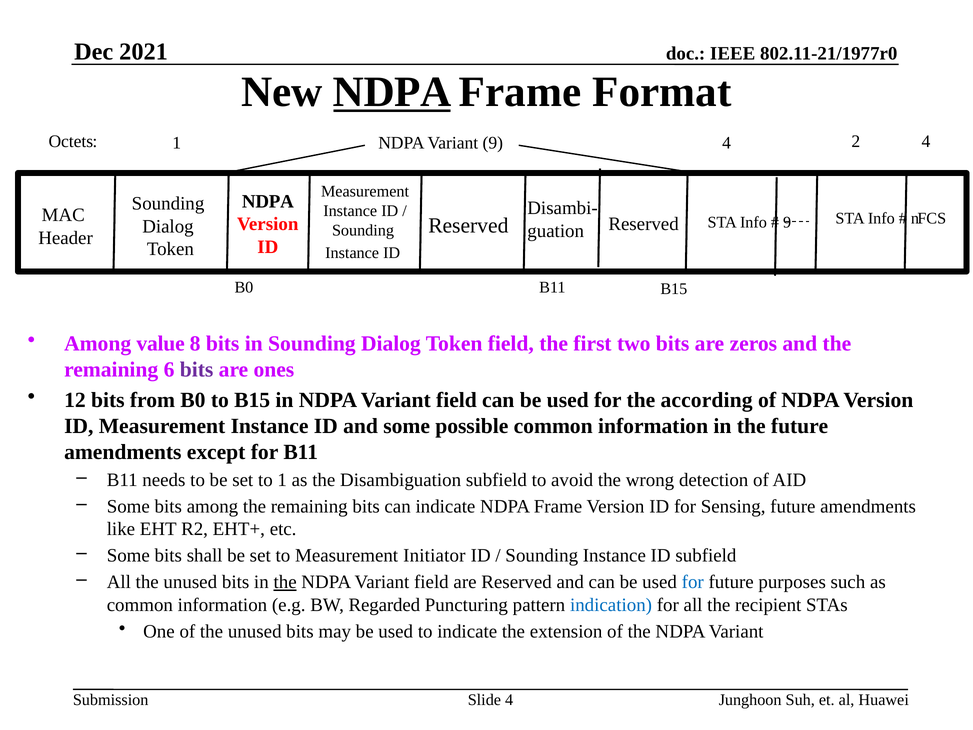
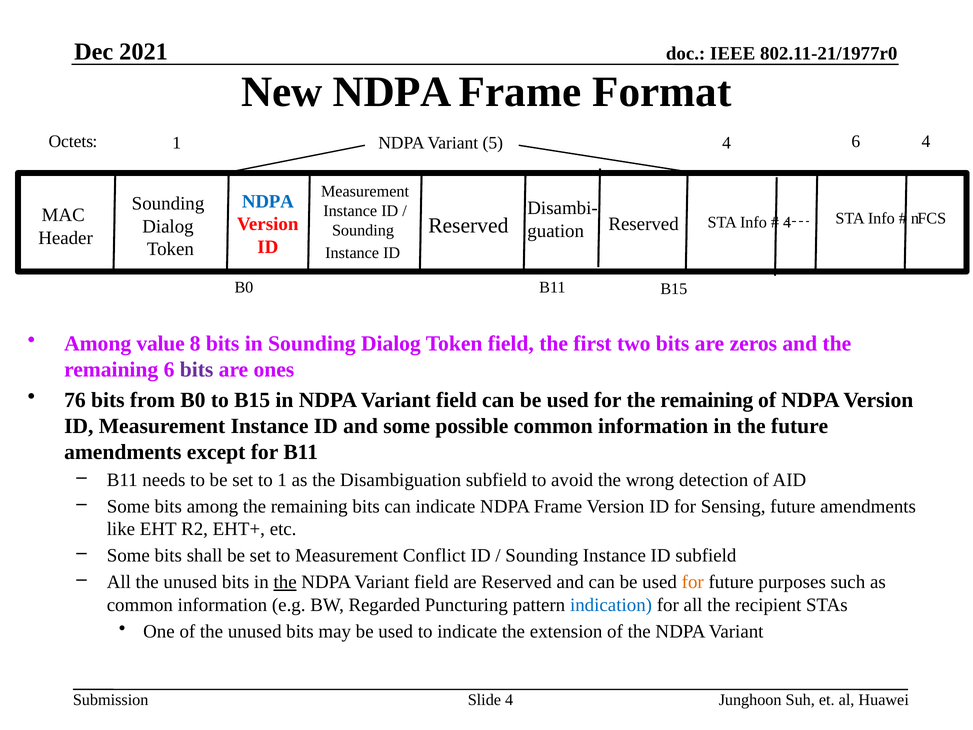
NDPA at (392, 92) underline: present -> none
Variant 9: 9 -> 5
4 2: 2 -> 6
NDPA at (268, 201) colour: black -> blue
9 at (787, 222): 9 -> 4
12: 12 -> 76
for the according: according -> remaining
Initiator: Initiator -> Conflict
for at (693, 582) colour: blue -> orange
